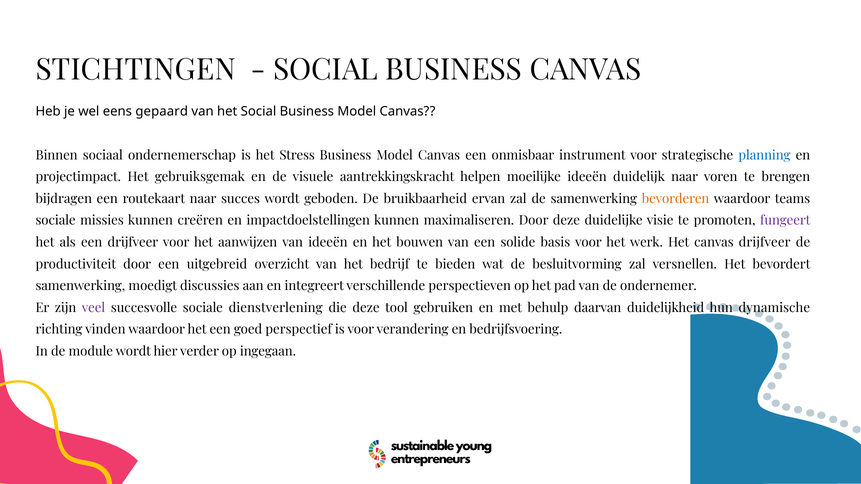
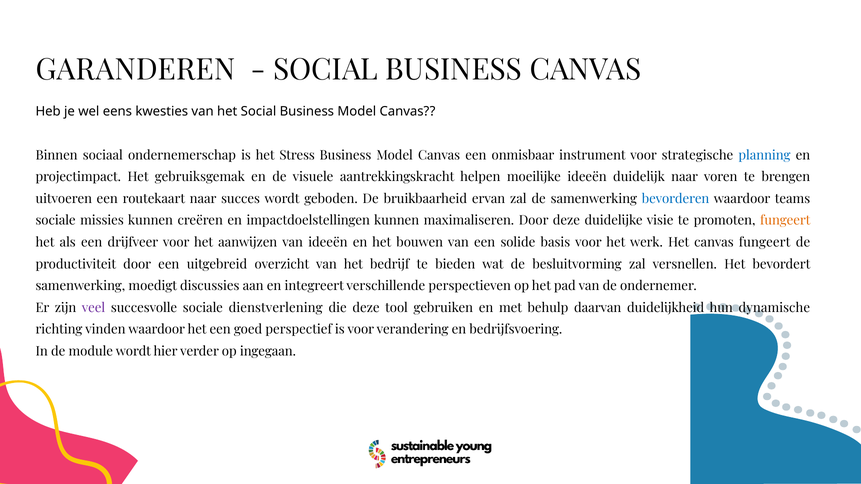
STICHTINGEN: STICHTINGEN -> GARANDEREN
gepaard: gepaard -> kwesties
bijdragen: bijdragen -> uitvoeren
bevorderen colour: orange -> blue
fungeert at (785, 221) colour: purple -> orange
canvas drijfveer: drijfveer -> fungeert
